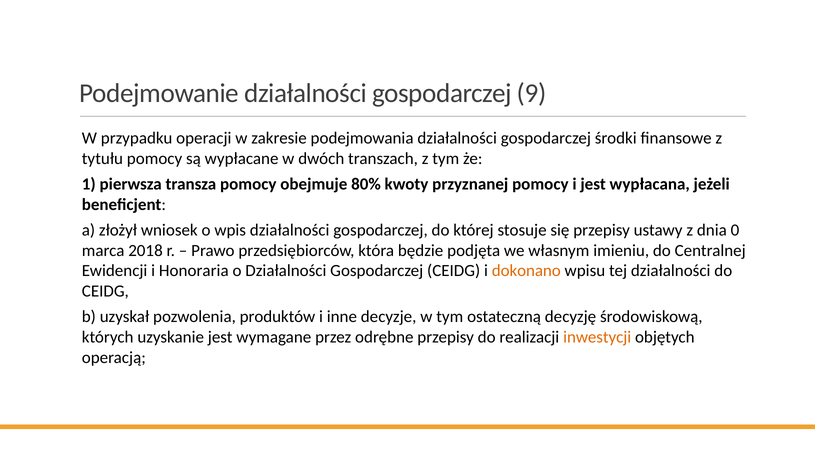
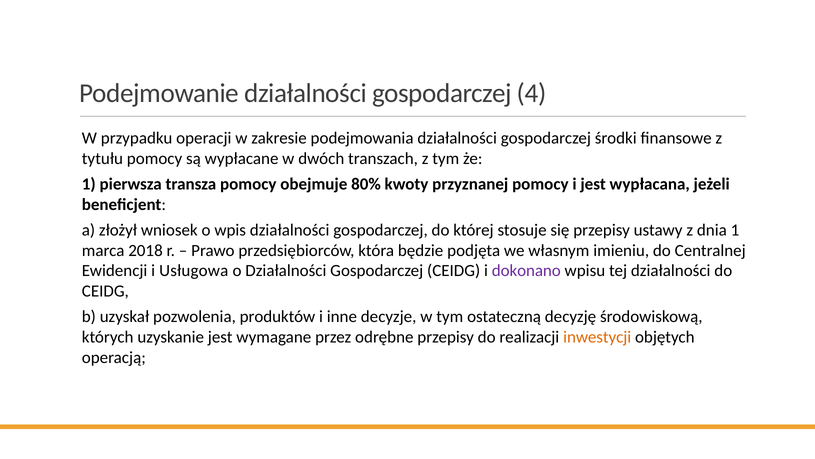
9: 9 -> 4
dnia 0: 0 -> 1
Honoraria: Honoraria -> Usługowa
dokonano colour: orange -> purple
